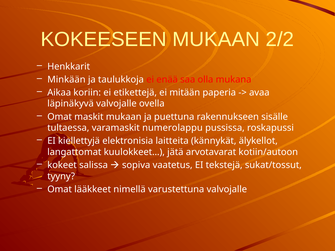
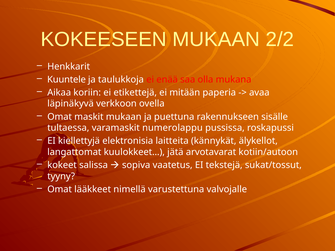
Minkään: Minkään -> Kuuntele
läpinäkyvä valvojalle: valvojalle -> verkkoon
